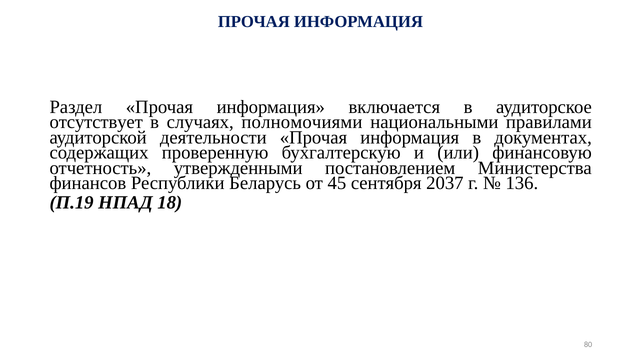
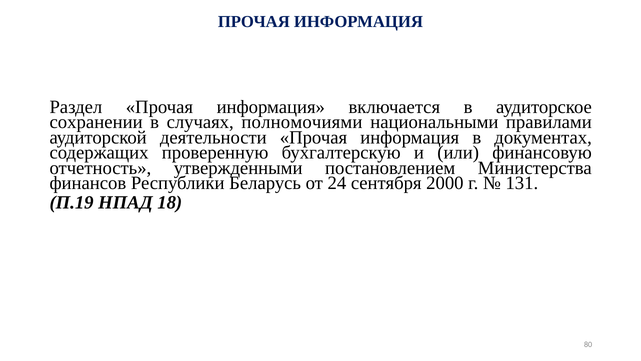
отсутствует: отсутствует -> сохранении
45: 45 -> 24
2037: 2037 -> 2000
136: 136 -> 131
